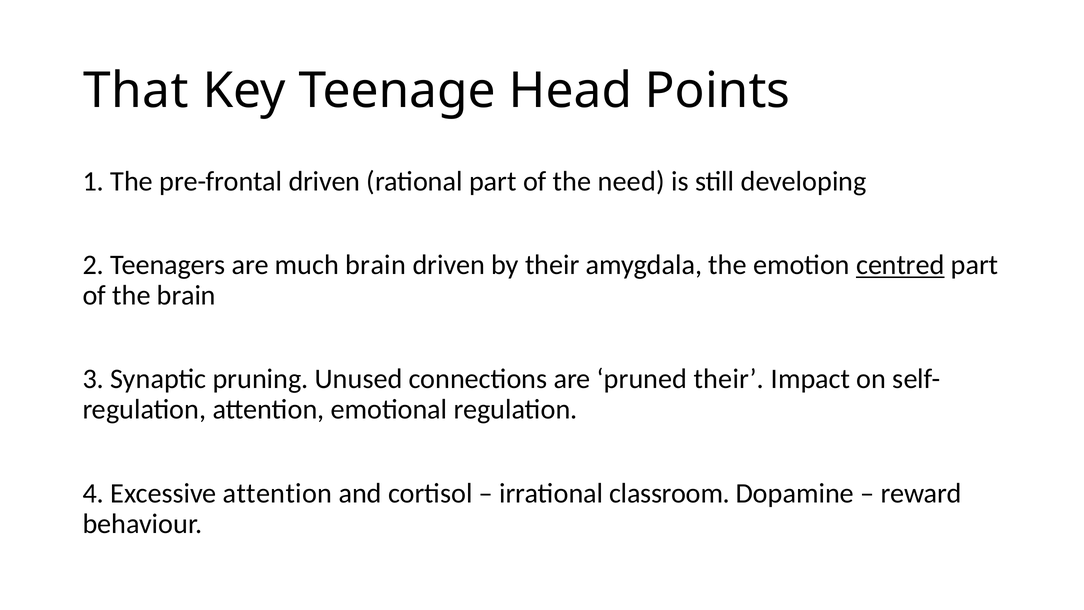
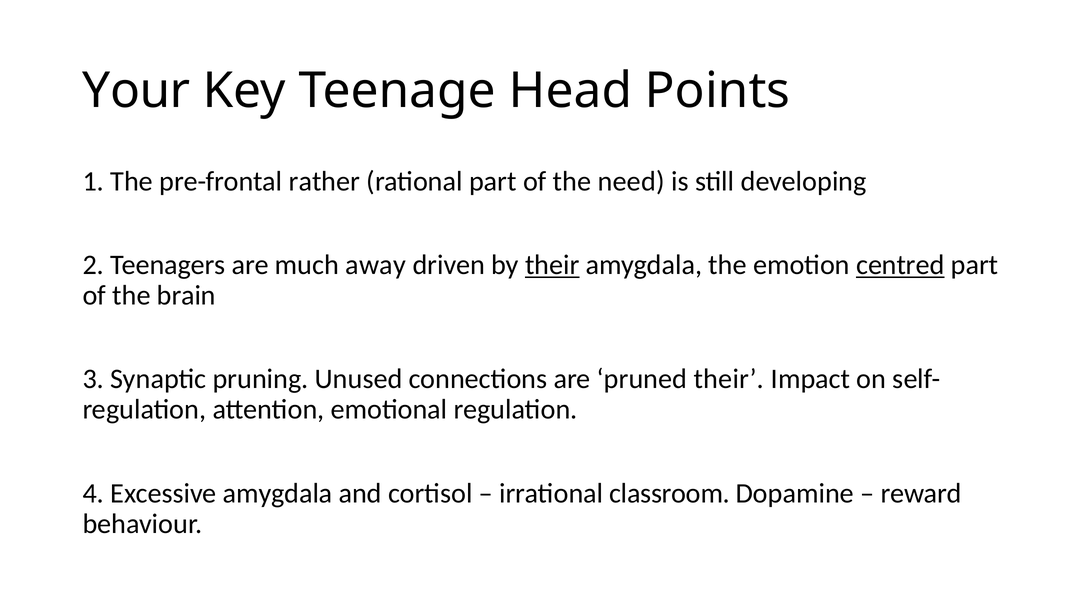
That: That -> Your
pre-frontal driven: driven -> rather
much brain: brain -> away
their at (552, 265) underline: none -> present
Excessive attention: attention -> amygdala
